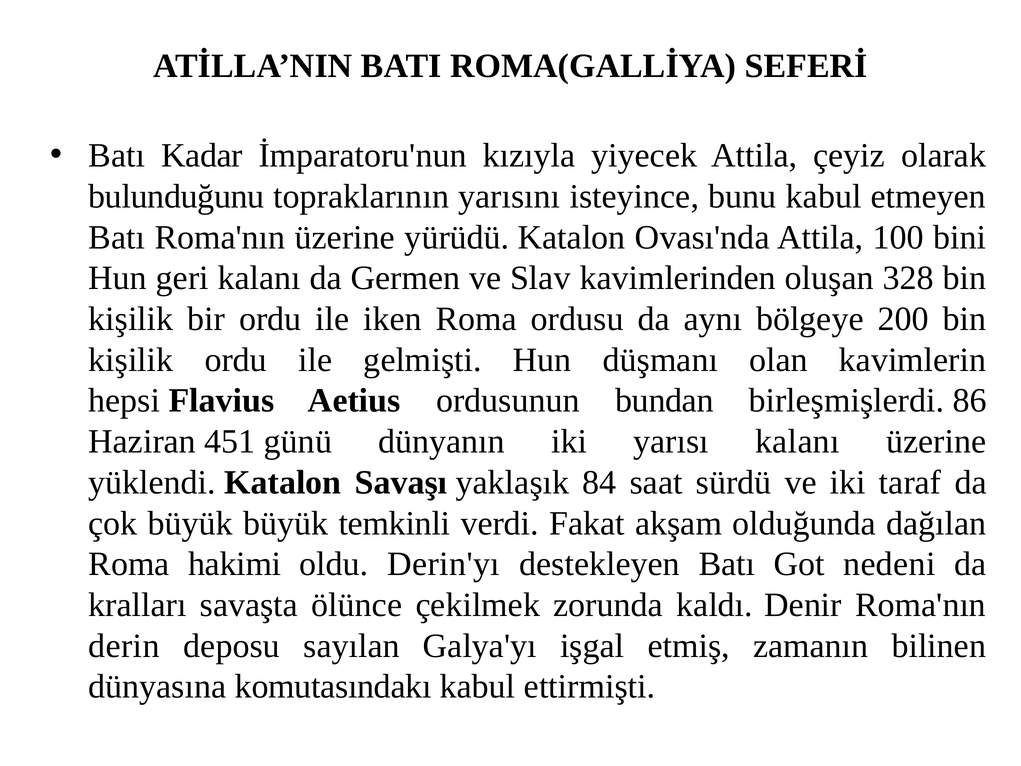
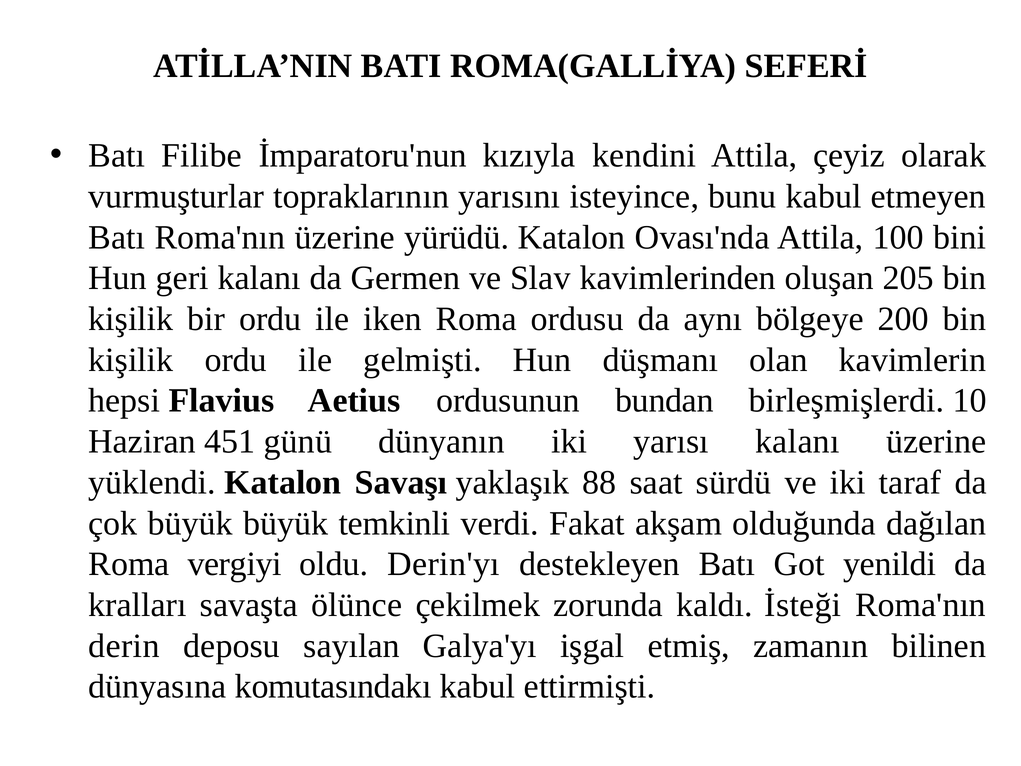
Kadar: Kadar -> Filibe
yiyecek: yiyecek -> kendini
bulunduğunu: bulunduğunu -> vurmuşturlar
328: 328 -> 205
86: 86 -> 10
84: 84 -> 88
hakimi: hakimi -> vergiyi
nedeni: nedeni -> yenildi
Denir: Denir -> İsteği
